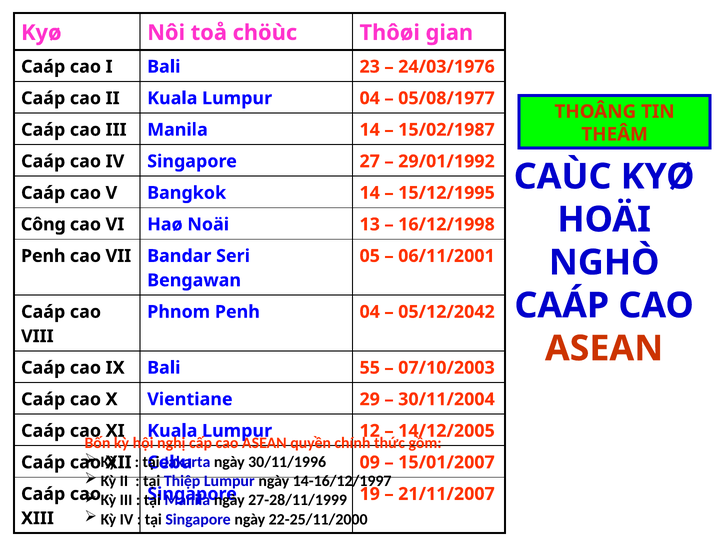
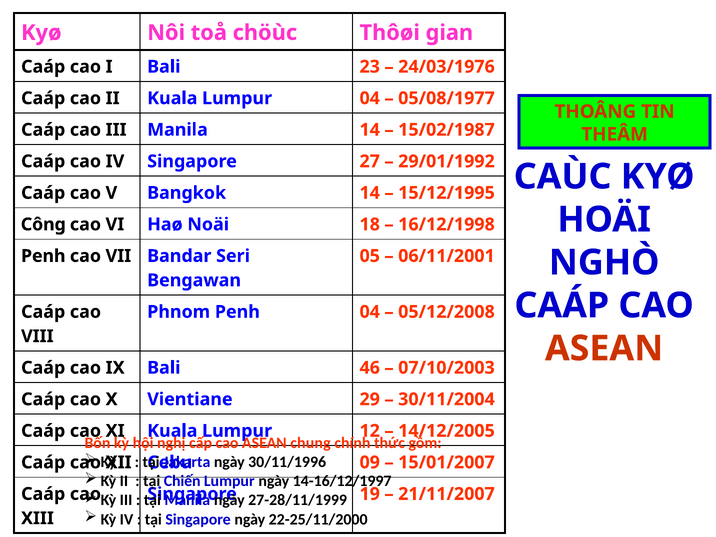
13: 13 -> 18
05/12/2042: 05/12/2042 -> 05/12/2008
55: 55 -> 46
quyền: quyền -> chung
Thiệp: Thiệp -> Chiến
